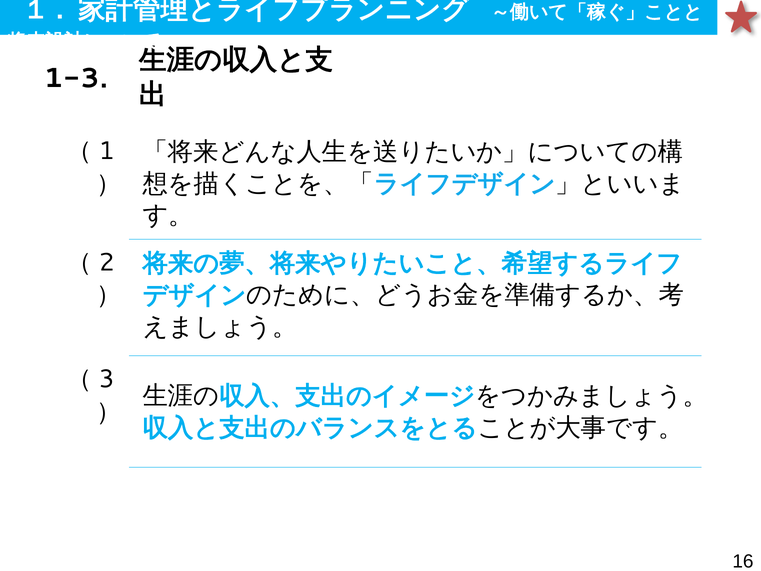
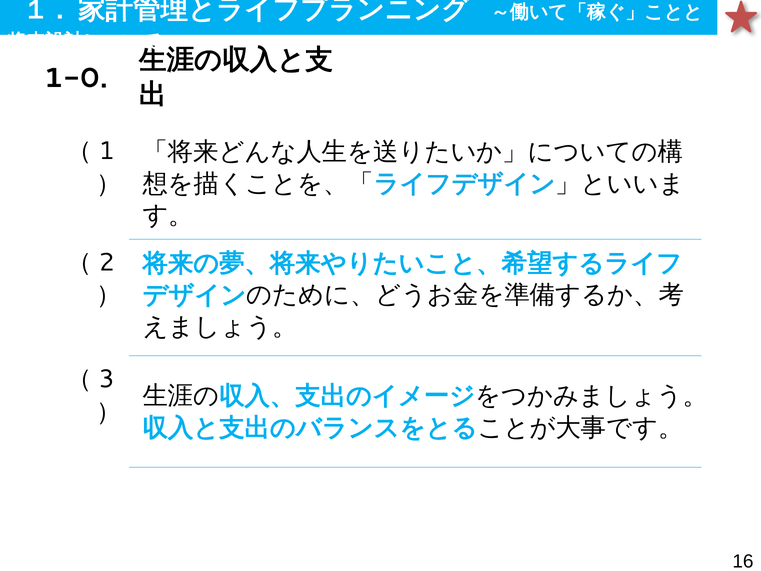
1-3: 1-3 -> 1-0
